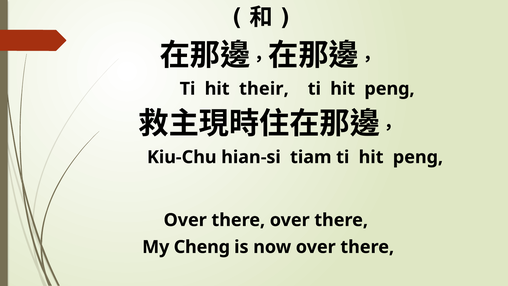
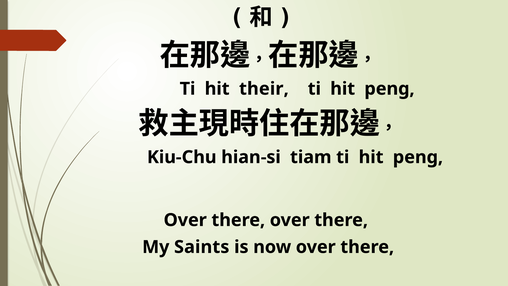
Cheng: Cheng -> Saints
